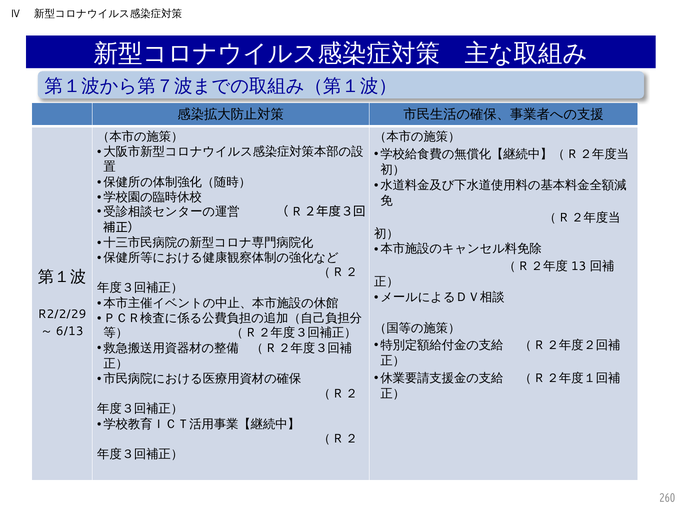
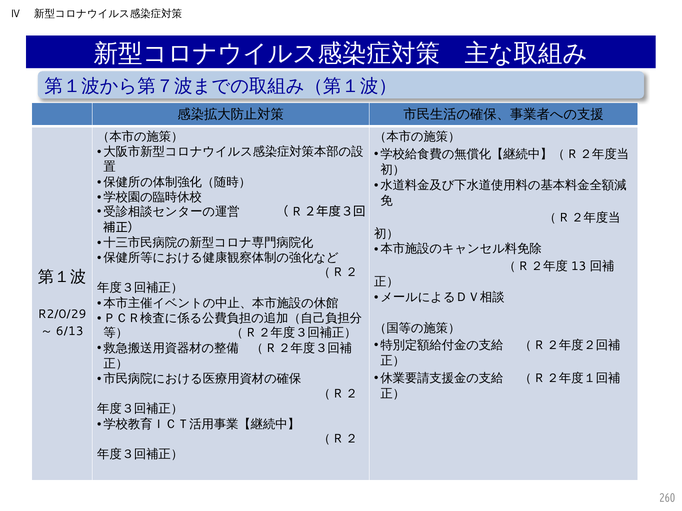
R2/2/29: R2/2/29 -> R2/0/29
